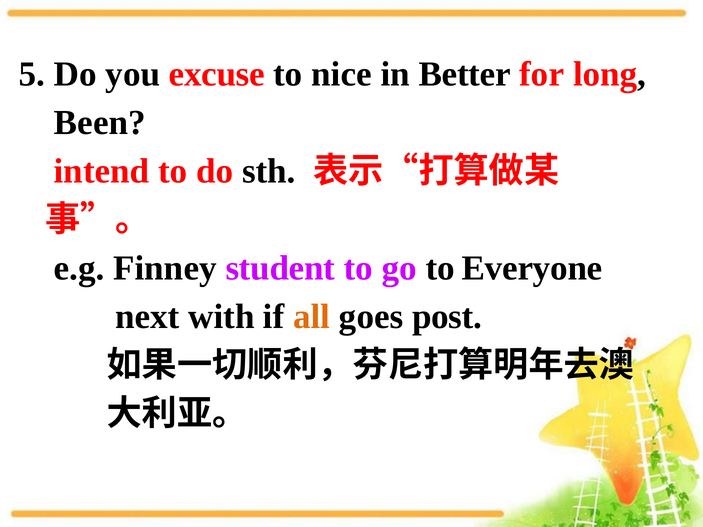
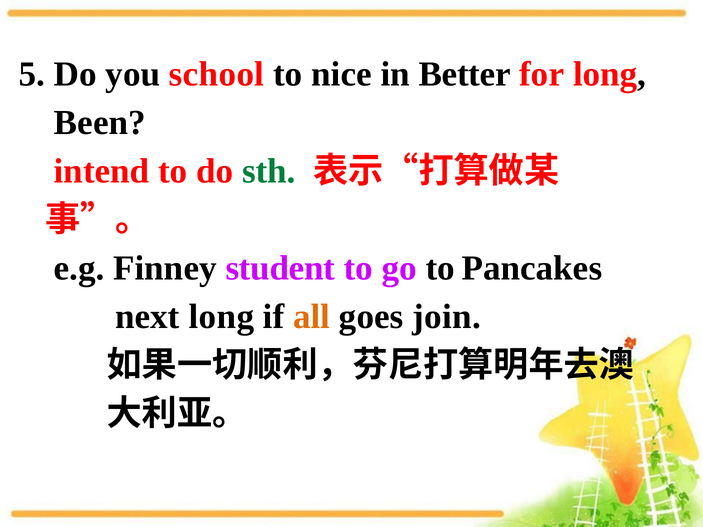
excuse: excuse -> school
sth colour: black -> green
Everyone: Everyone -> Pancakes
next with: with -> long
post: post -> join
